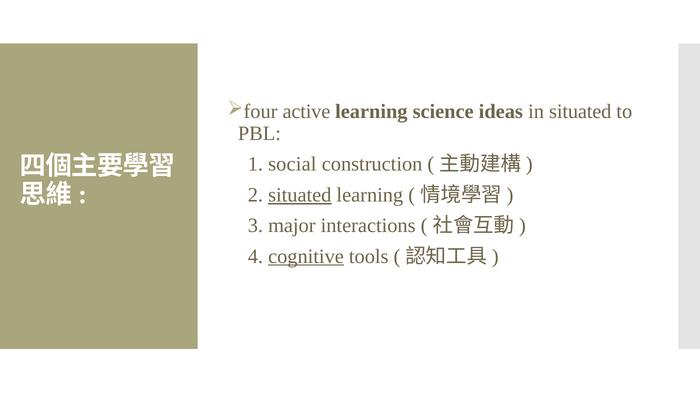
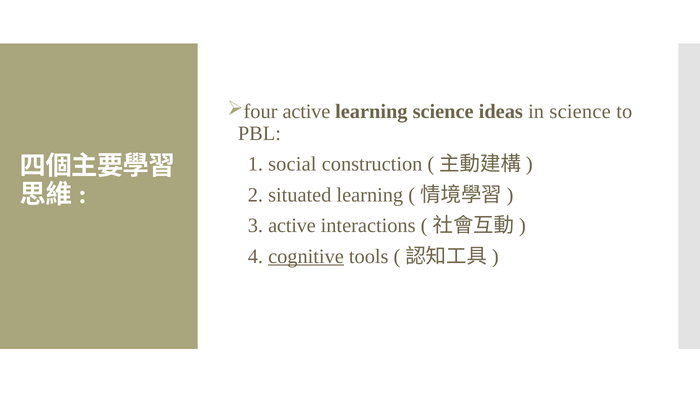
in situated: situated -> science
situated at (300, 195) underline: present -> none
3 major: major -> active
